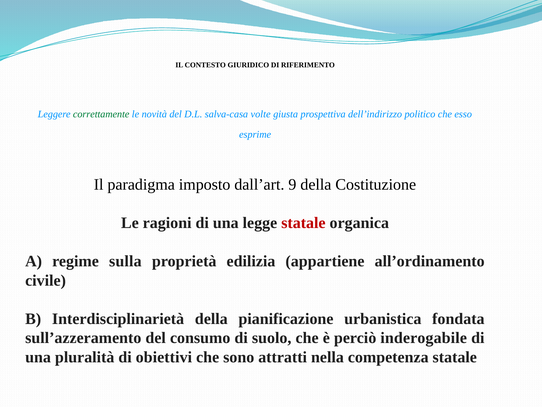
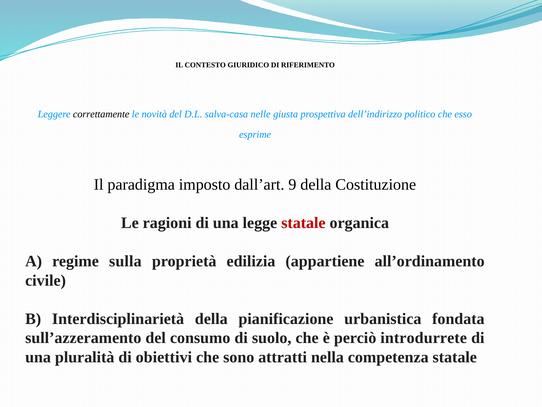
correttamente colour: green -> black
volte: volte -> nelle
inderogabile: inderogabile -> introdurrete
